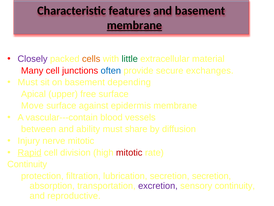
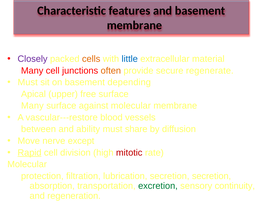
membrane at (134, 25) underline: present -> none
little colour: green -> blue
often colour: blue -> orange
exchanges: exchanges -> regenerate
Move at (32, 105): Move -> Many
against epidermis: epidermis -> molecular
vascular---contain: vascular---contain -> vascular---restore
Injury: Injury -> Move
nerve mitotic: mitotic -> except
Continuity at (27, 164): Continuity -> Molecular
excretion colour: purple -> green
reproductive: reproductive -> regeneration
